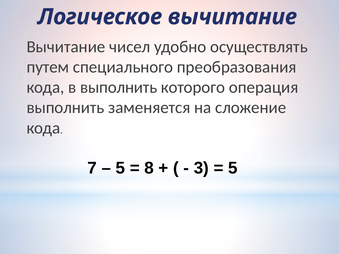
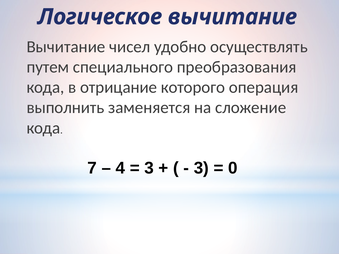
в выполнить: выполнить -> отрицание
5 at (120, 168): 5 -> 4
8 at (149, 168): 8 -> 3
5 at (233, 168): 5 -> 0
